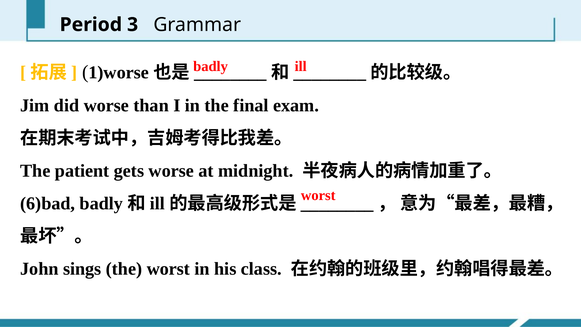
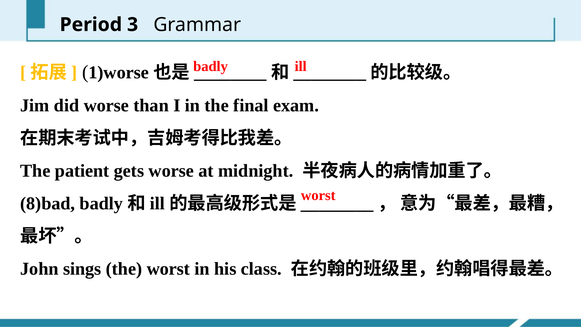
6)bad: 6)bad -> 8)bad
